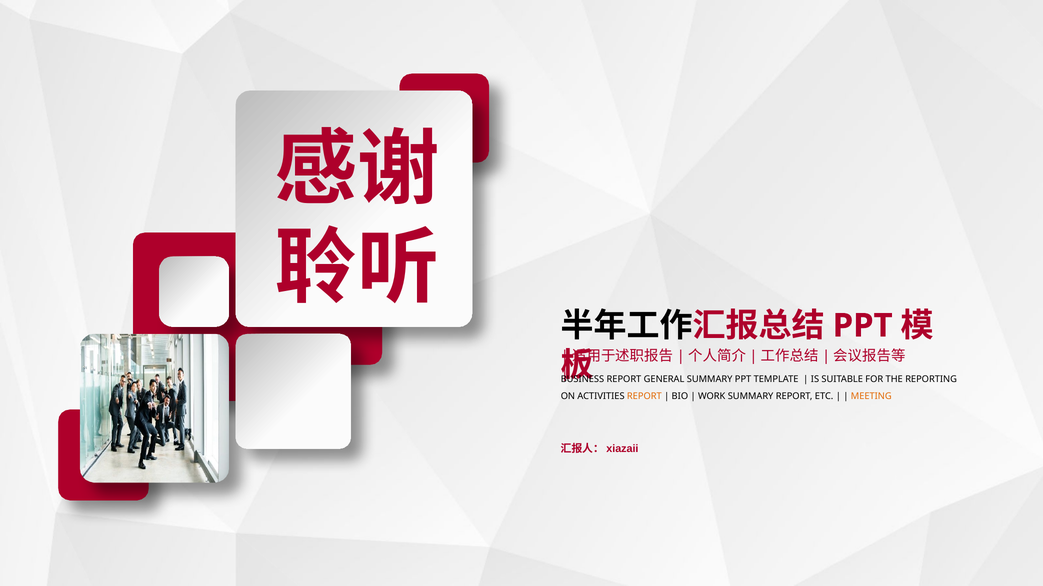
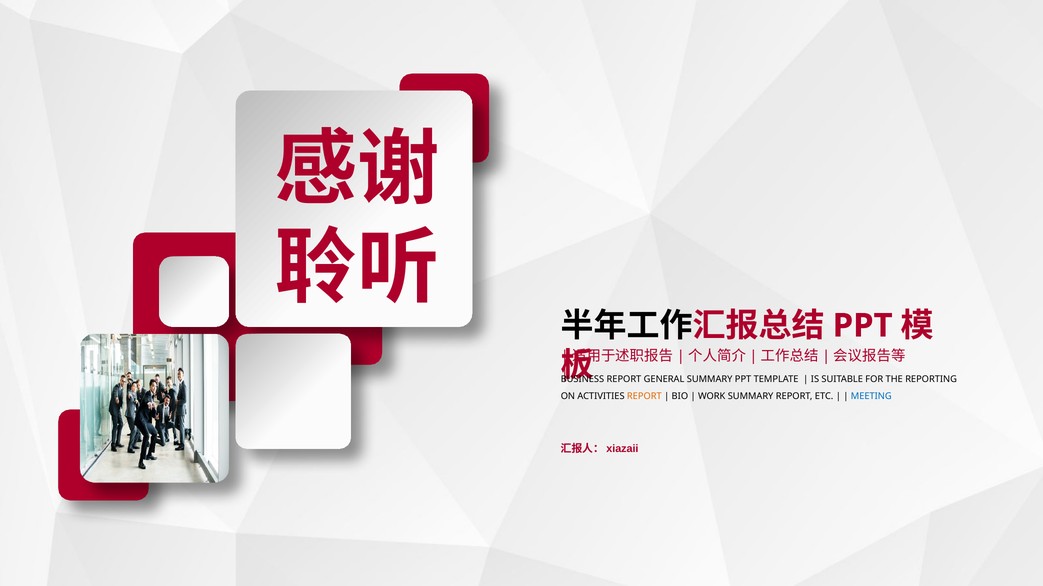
MEETING colour: orange -> blue
